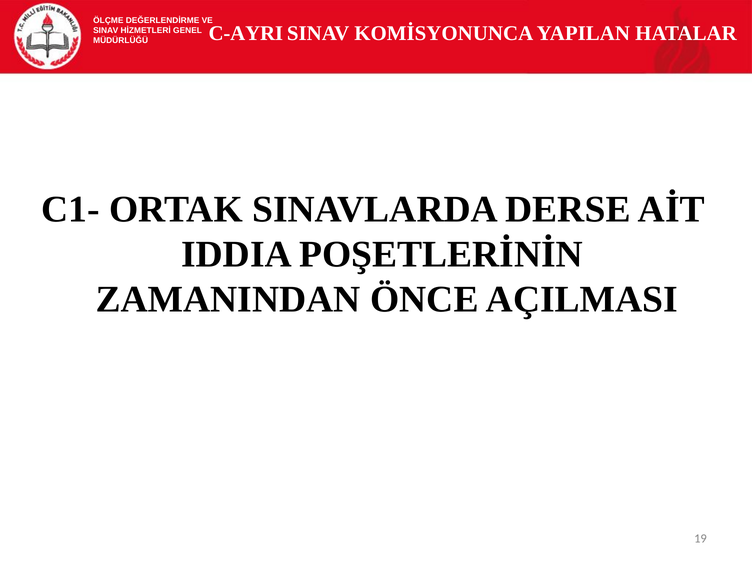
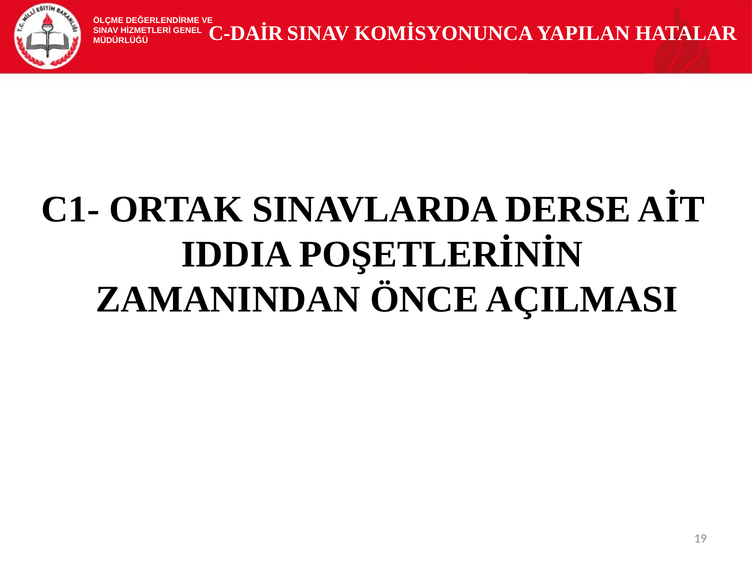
C-AYRI: C-AYRI -> C-DAİR
